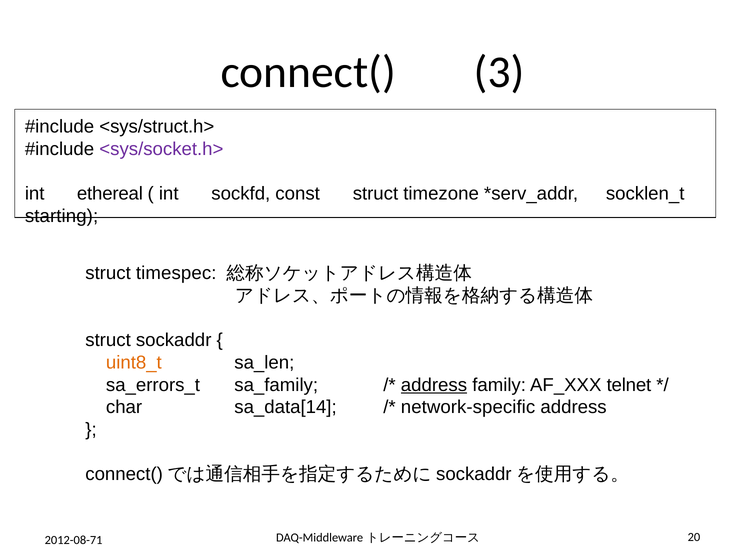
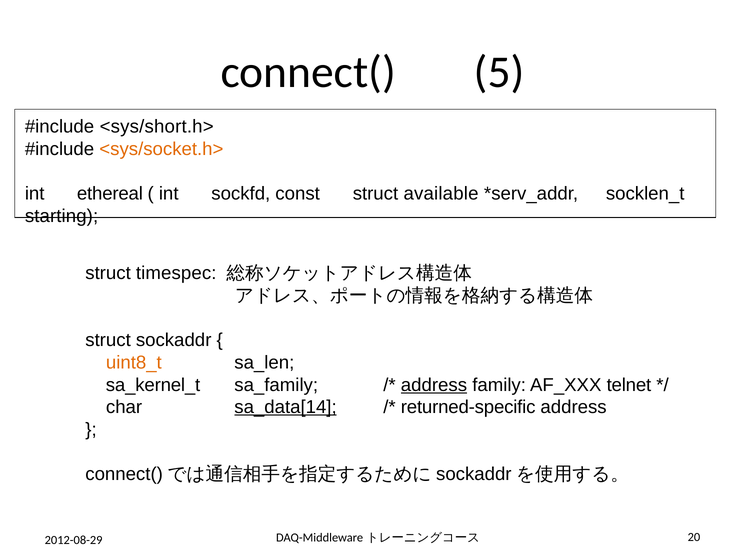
3: 3 -> 5
<sys/struct.h>: <sys/struct.h> -> <sys/short.h>
<sys/socket.h> colour: purple -> orange
timezone: timezone -> available
sa_errors_t: sa_errors_t -> sa_kernel_t
sa_data[14 underline: none -> present
network-specific: network-specific -> returned-specific
2012-08-71: 2012-08-71 -> 2012-08-29
